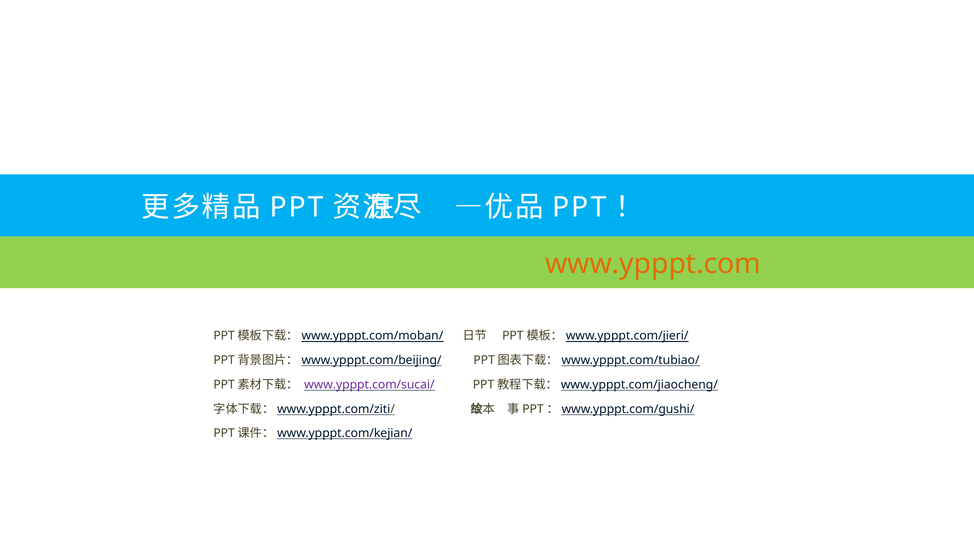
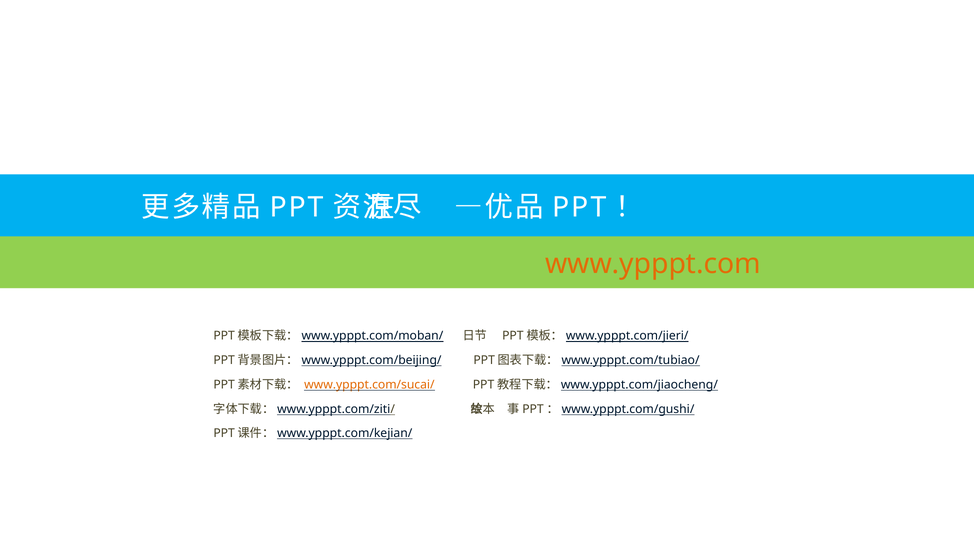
www.ypppt.com/sucai/ colour: purple -> orange
